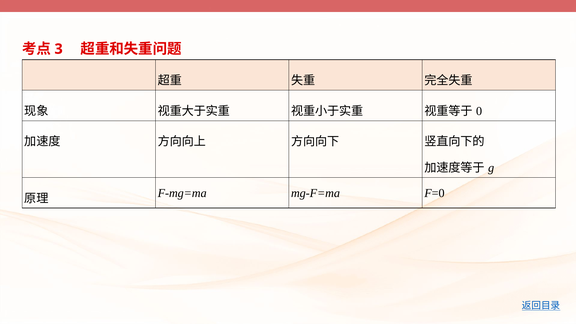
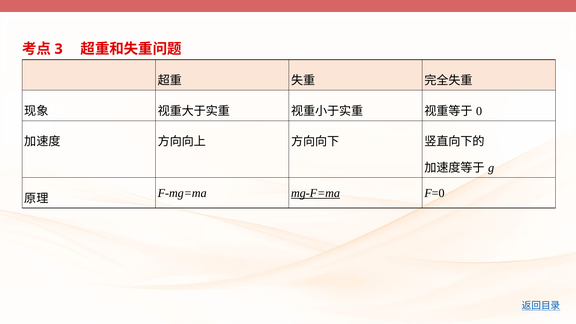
mg-F=ma underline: none -> present
